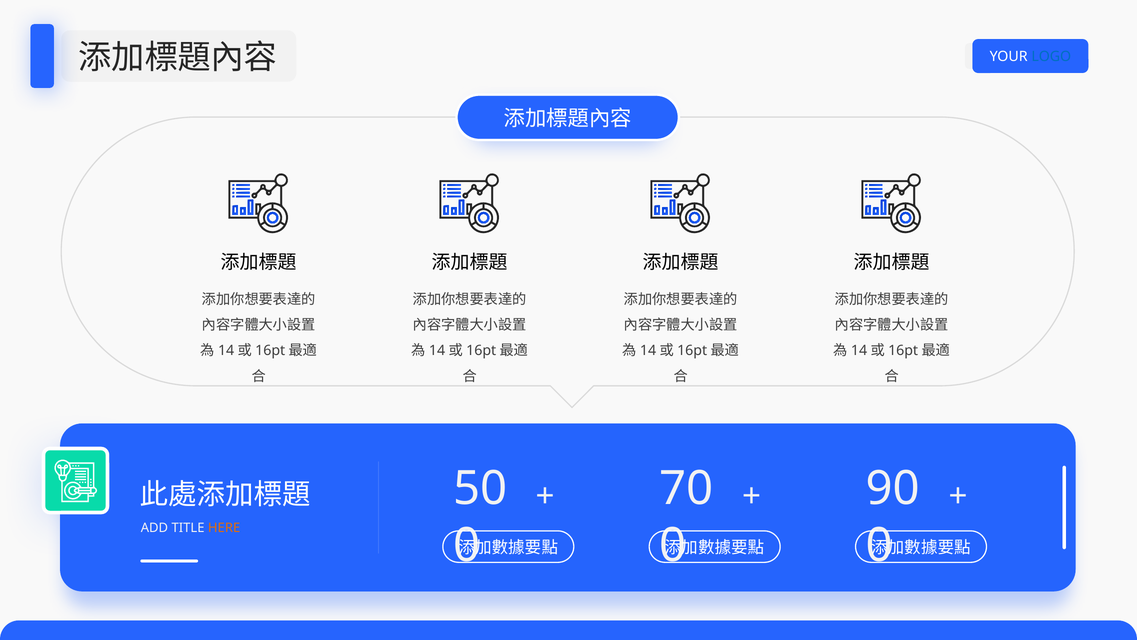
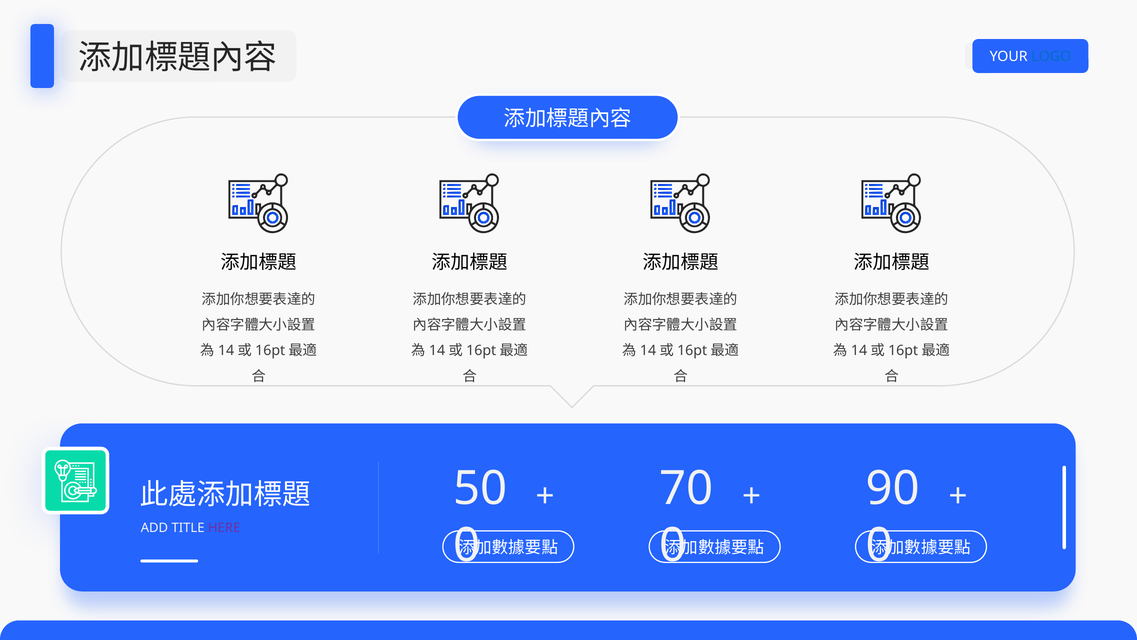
HERE colour: orange -> purple
